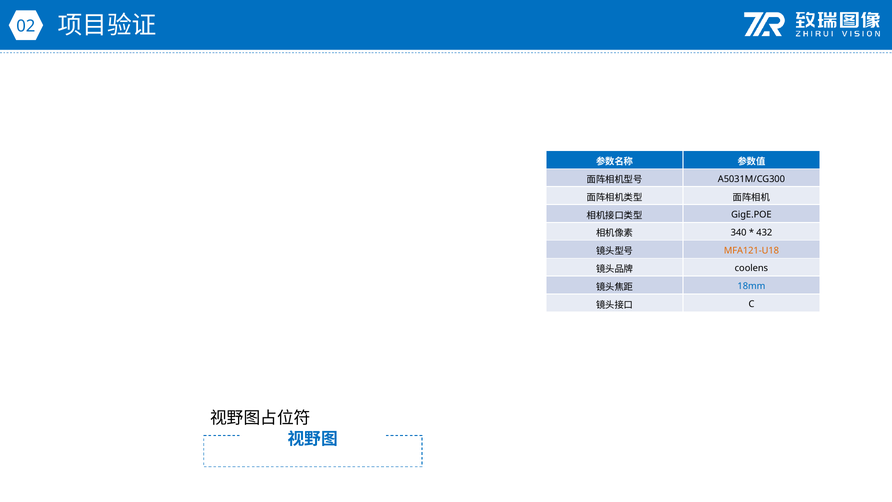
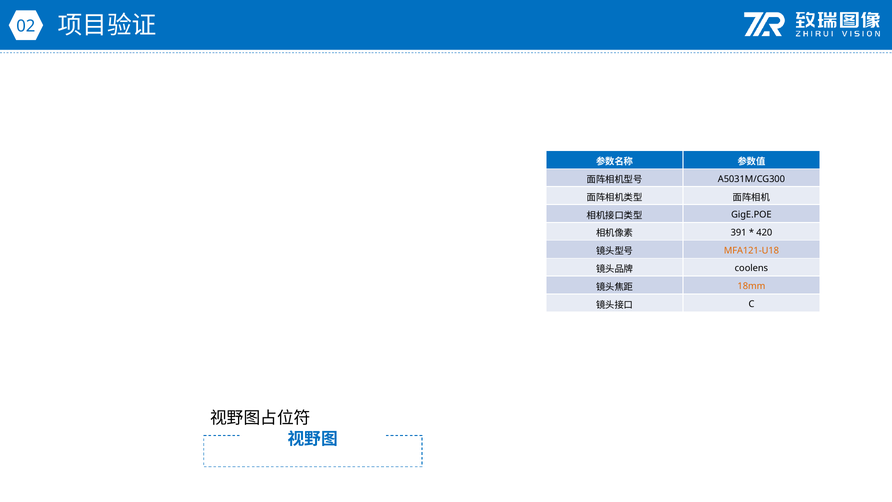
340: 340 -> 391
432: 432 -> 420
18mm colour: blue -> orange
